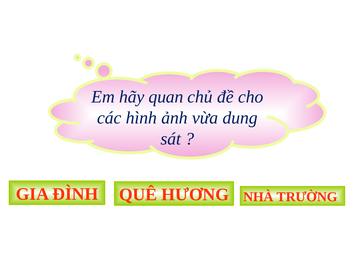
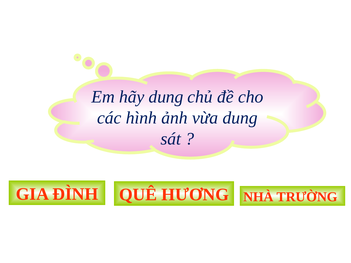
hãy quan: quan -> dung
